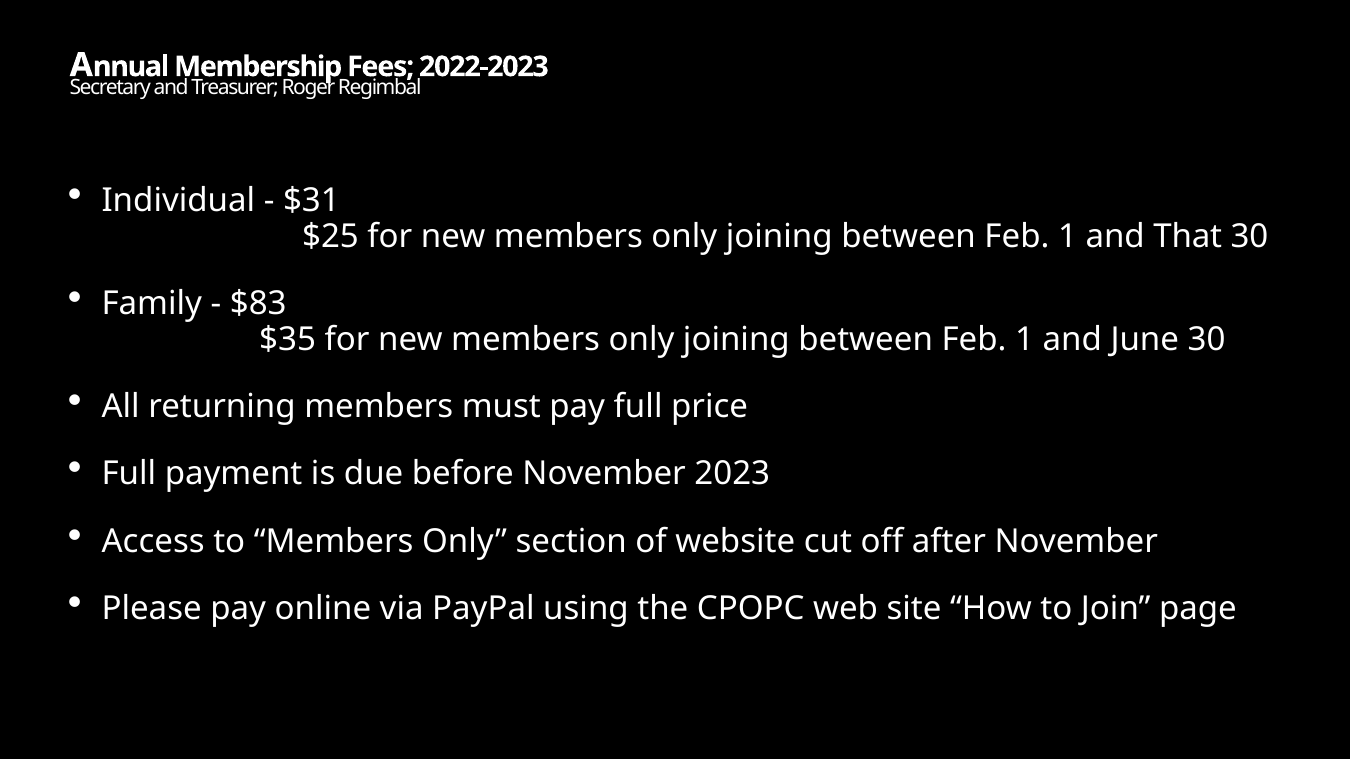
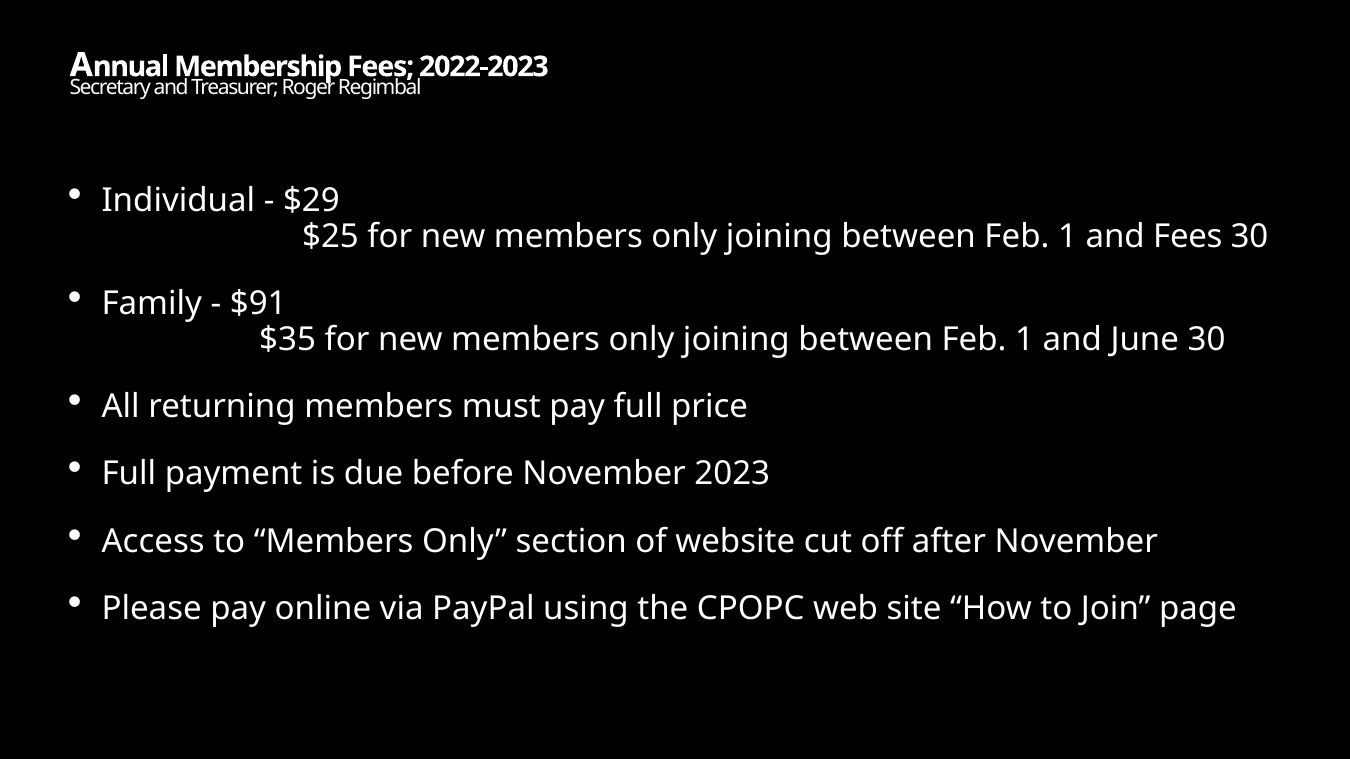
$31: $31 -> $29
and That: That -> Fees
$83: $83 -> $91
